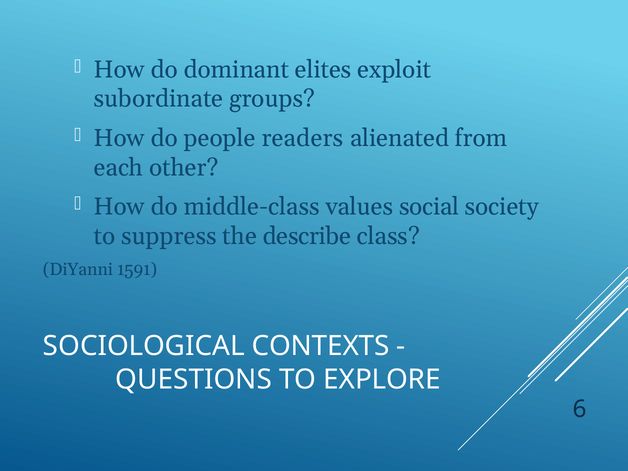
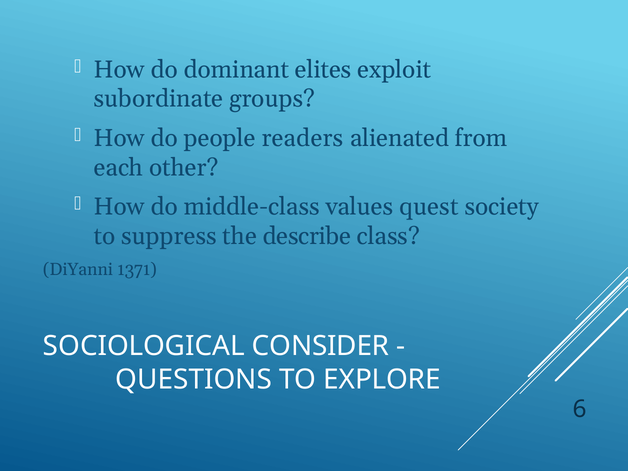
social: social -> quest
1591: 1591 -> 1371
CONTEXTS: CONTEXTS -> CONSIDER
